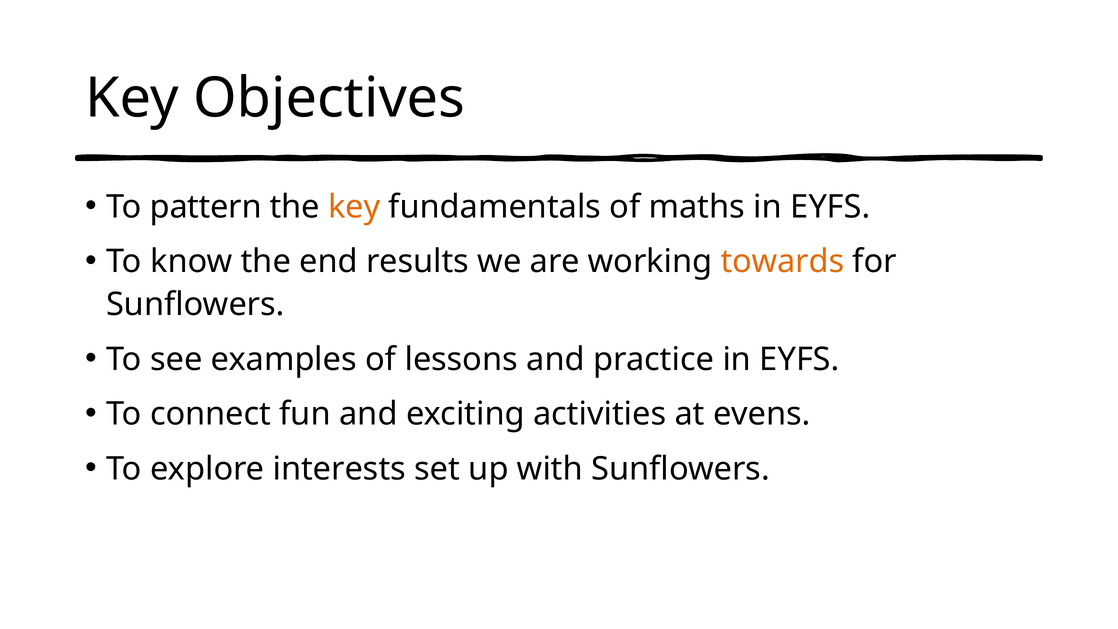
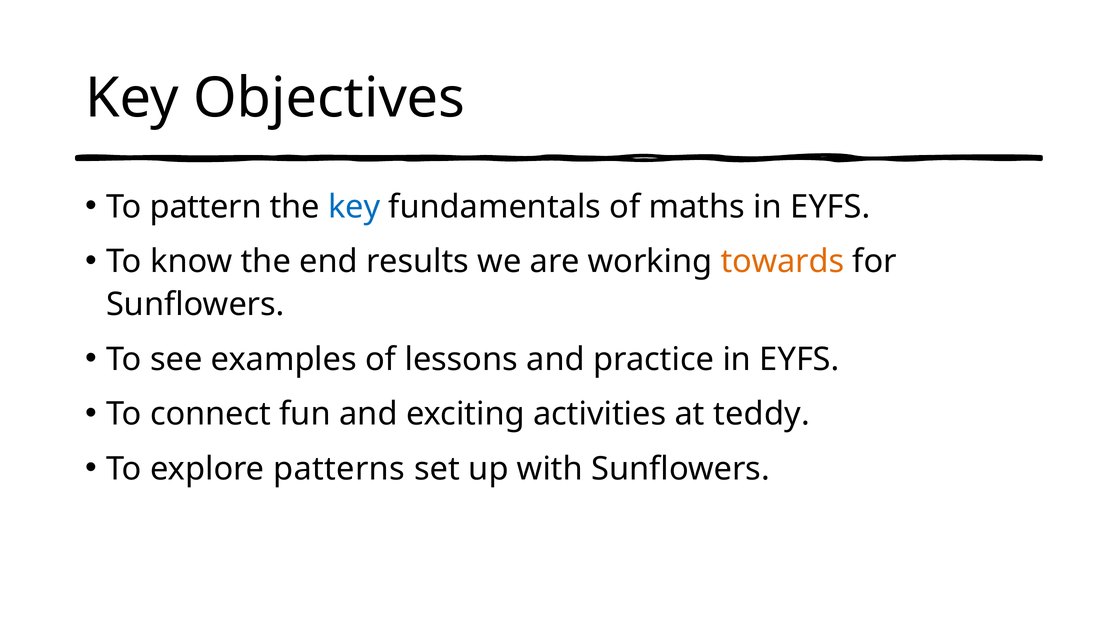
key at (354, 207) colour: orange -> blue
evens: evens -> teddy
interests: interests -> patterns
